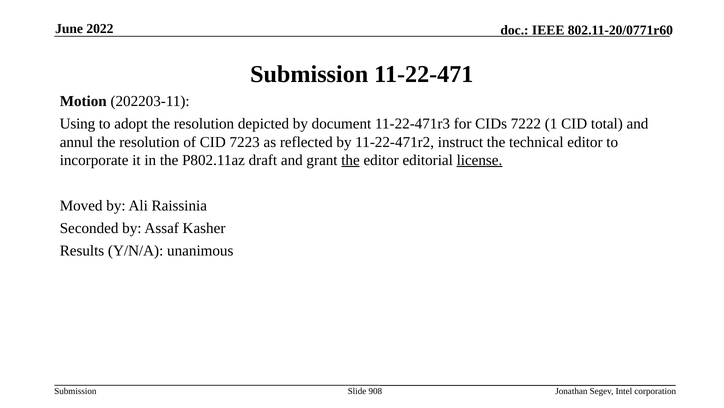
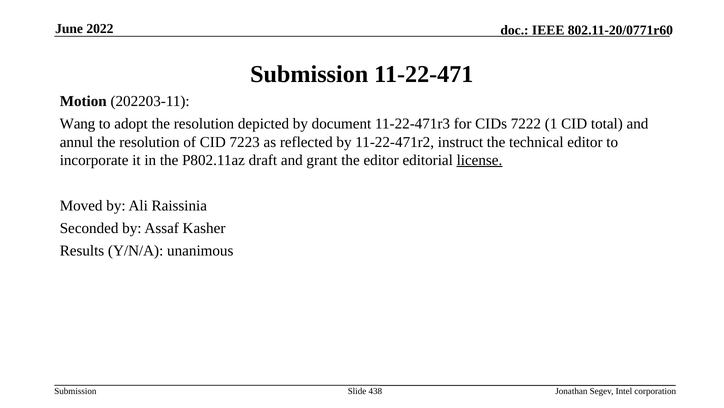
Using: Using -> Wang
the at (351, 160) underline: present -> none
908: 908 -> 438
